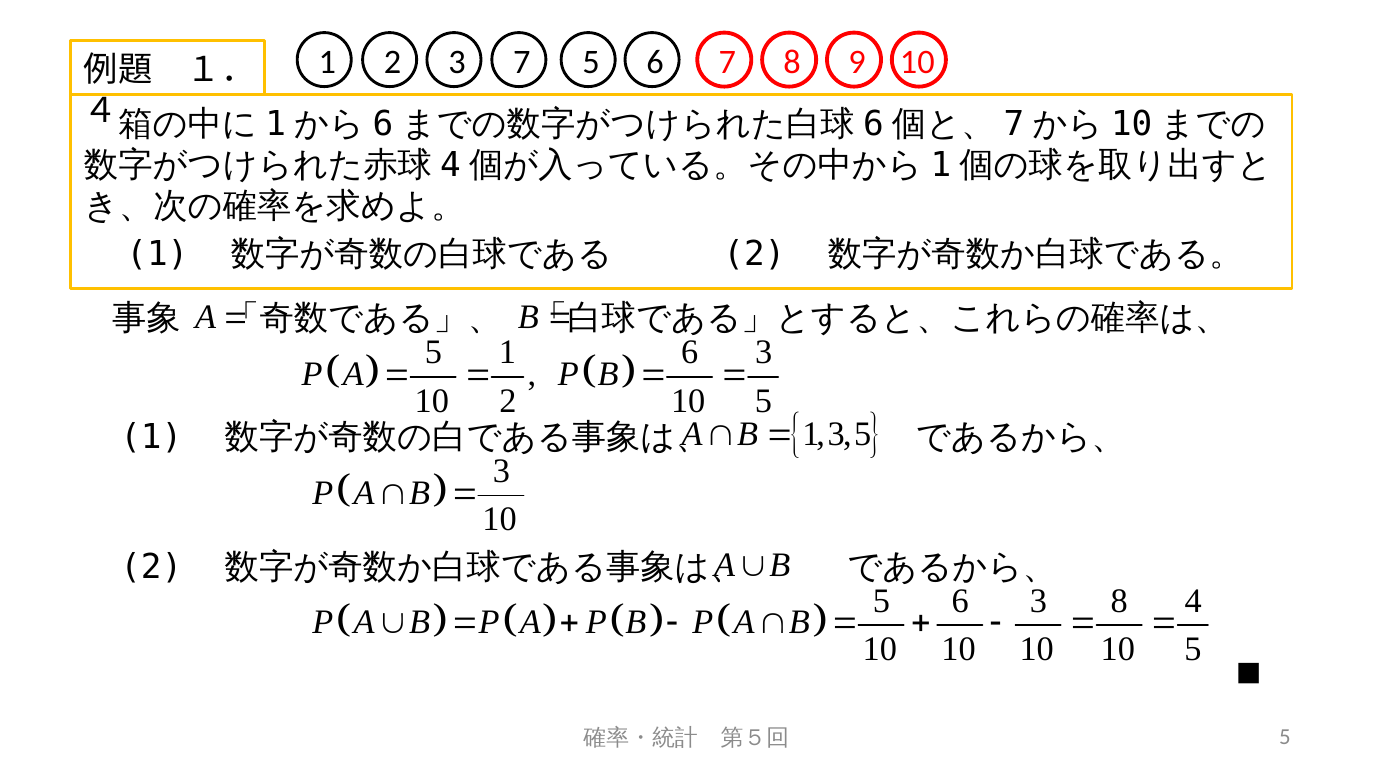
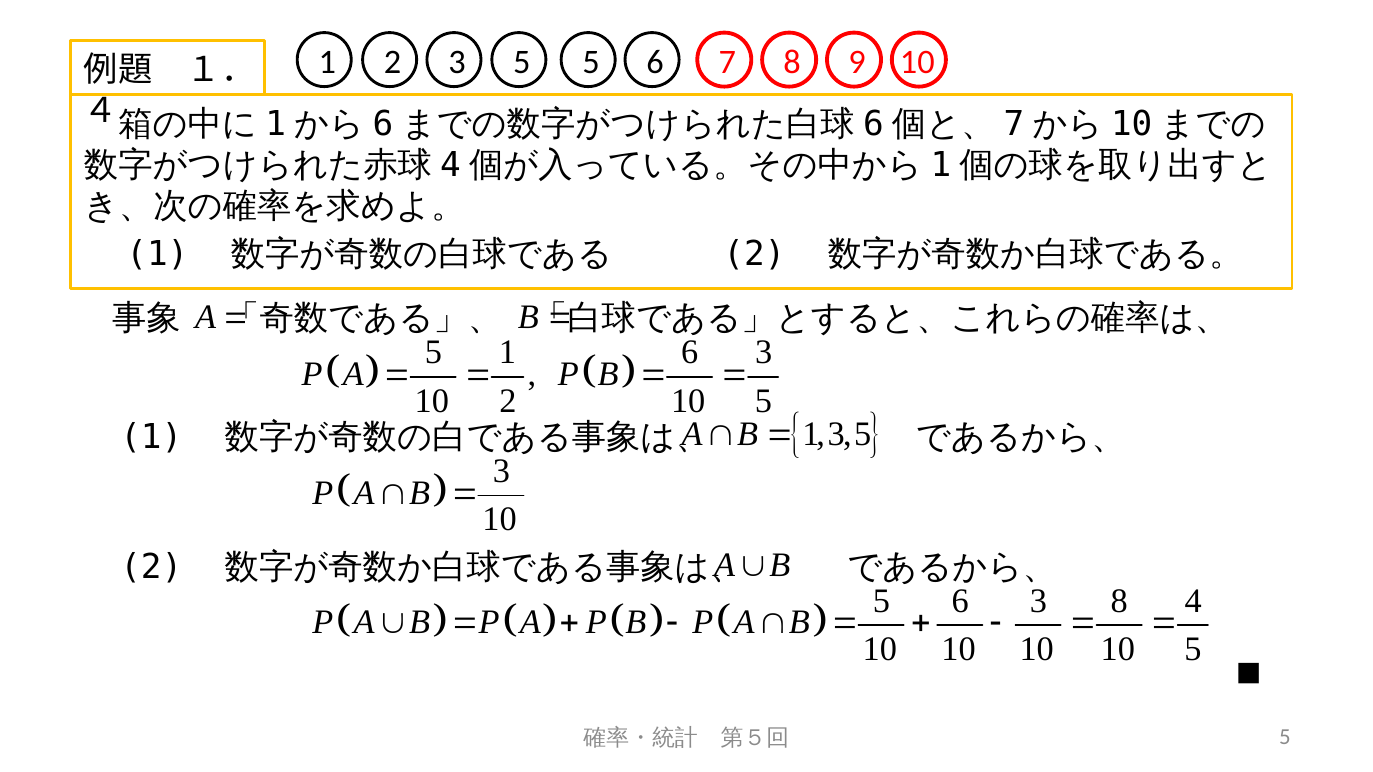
3 7: 7 -> 5
